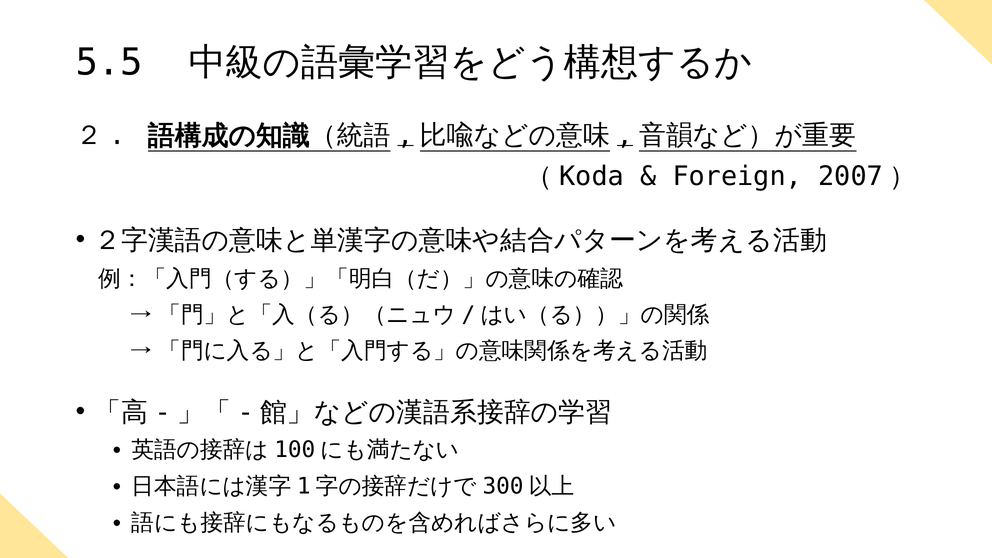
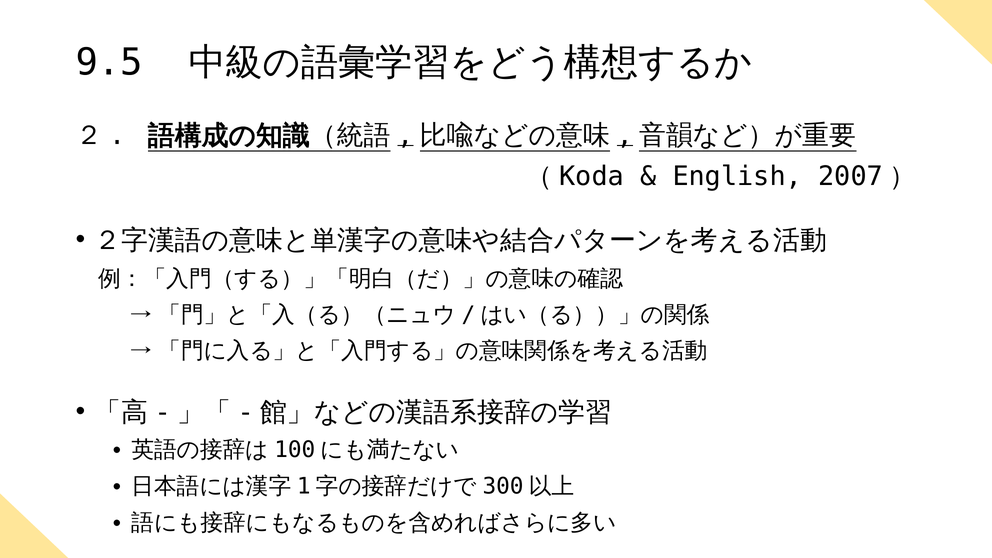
5.5: 5.5 -> 9.5
Foreign: Foreign -> English
